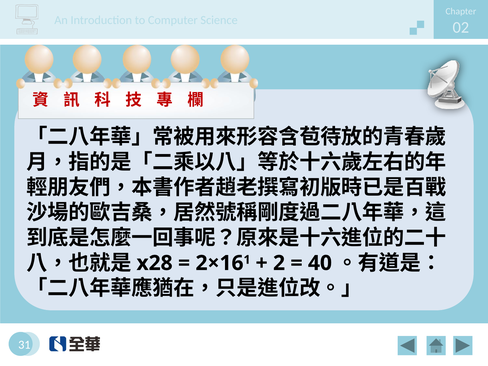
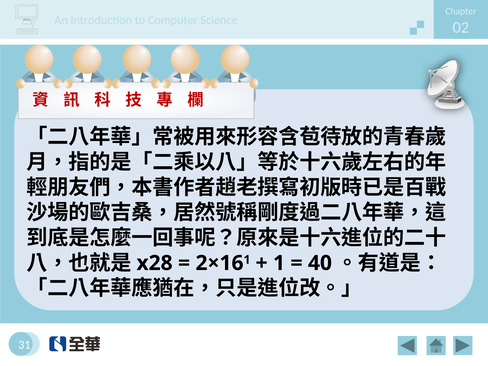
2 at (279, 263): 2 -> 1
